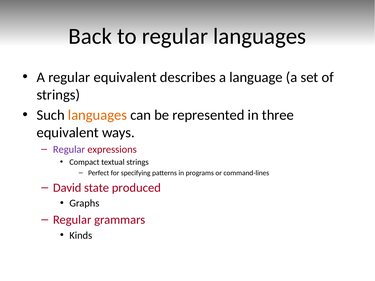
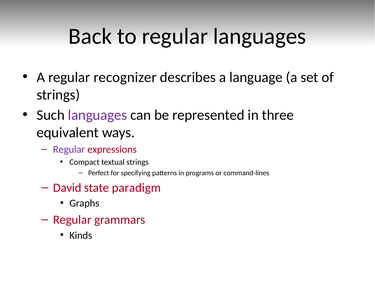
regular equivalent: equivalent -> recognizer
languages at (98, 115) colour: orange -> purple
produced: produced -> paradigm
